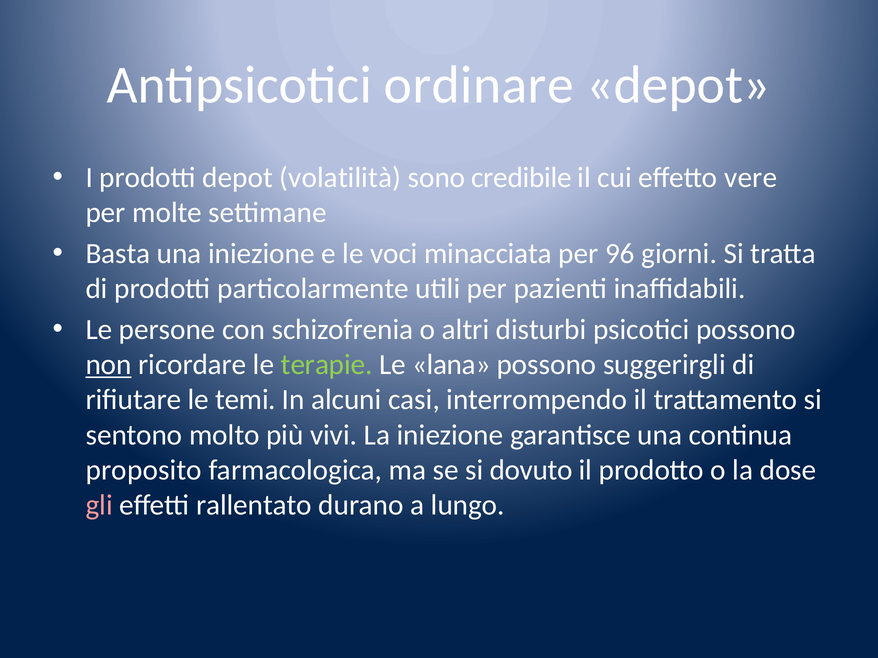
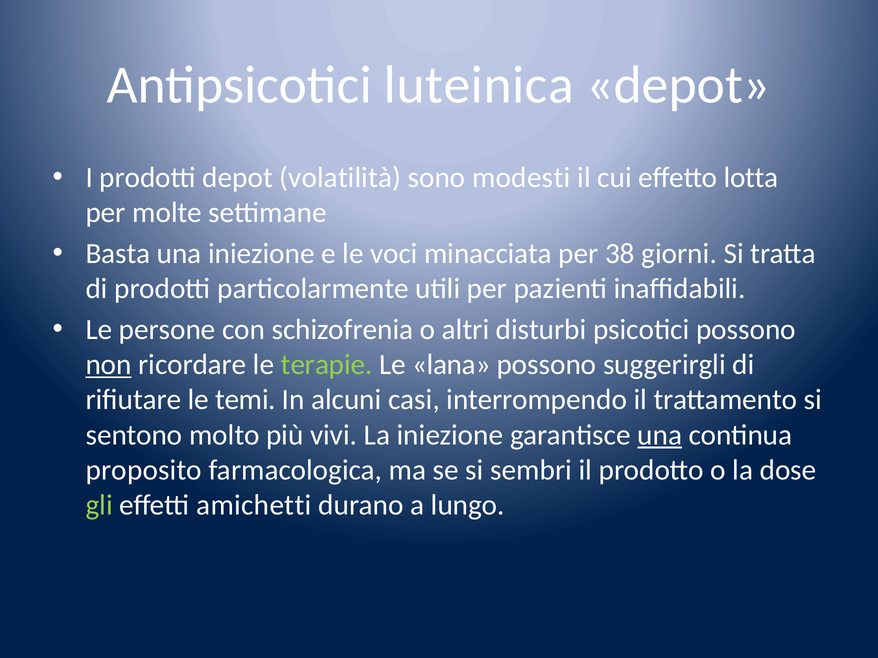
ordinare: ordinare -> luteinica
credibile: credibile -> modesti
vere: vere -> lotta
96: 96 -> 38
una at (660, 435) underline: none -> present
dovuto: dovuto -> sembri
gli colour: pink -> light green
rallentato: rallentato -> amichetti
